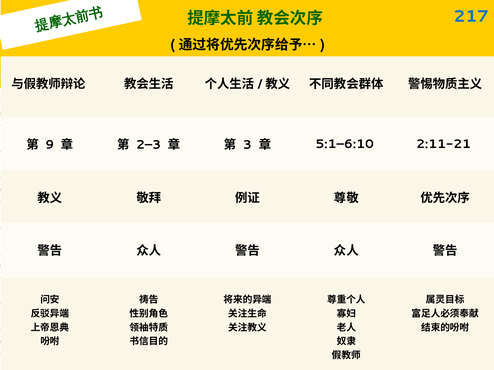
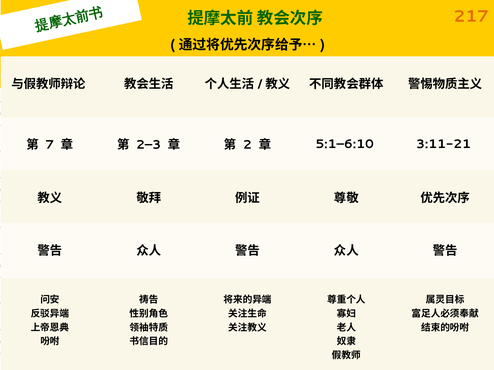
217 colour: blue -> orange
9: 9 -> 7
3: 3 -> 2
2:11-21: 2:11-21 -> 3:11-21
